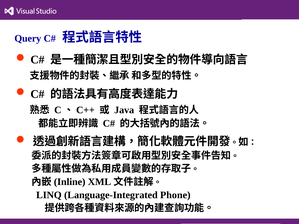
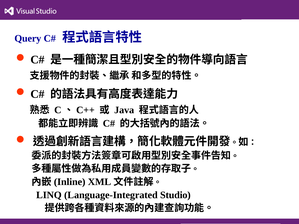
Phone: Phone -> Studio
